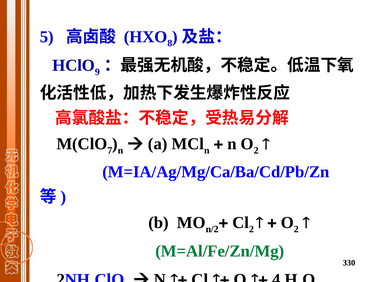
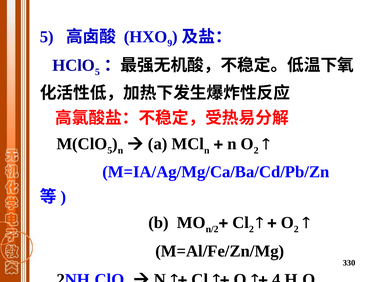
8: 8 -> 9
9 at (97, 72): 9 -> 5
7 at (110, 150): 7 -> 5
M=Al/Fe/Zn/Mg colour: green -> black
